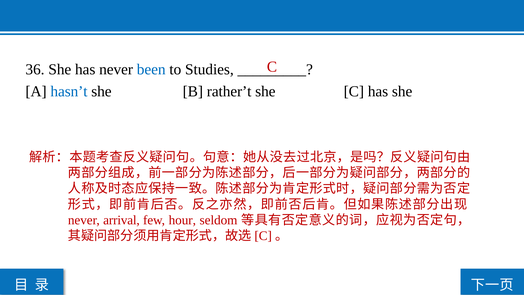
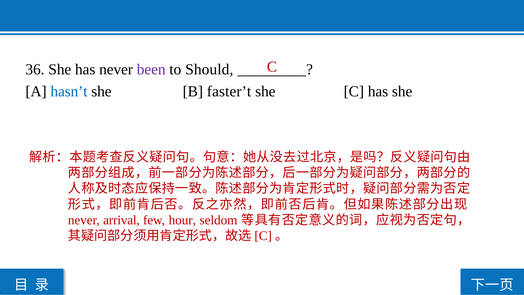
been colour: blue -> purple
Studies: Studies -> Should
rather’t: rather’t -> faster’t
